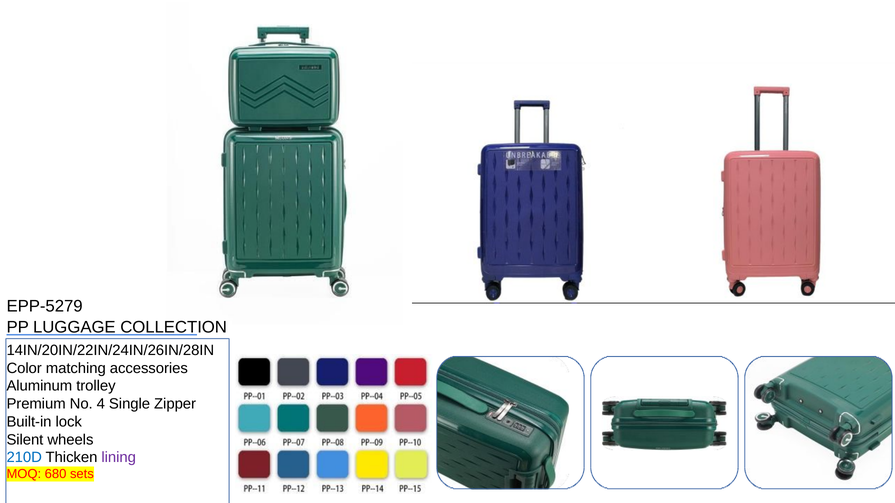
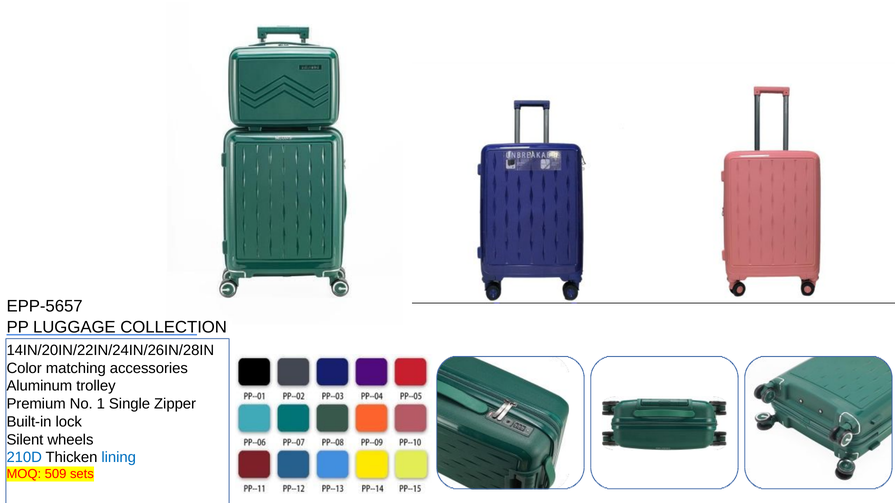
EPP-5279: EPP-5279 -> EPP-5657
4: 4 -> 1
lining colour: purple -> blue
680: 680 -> 509
